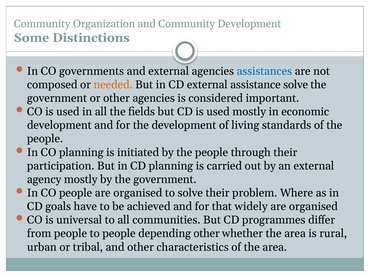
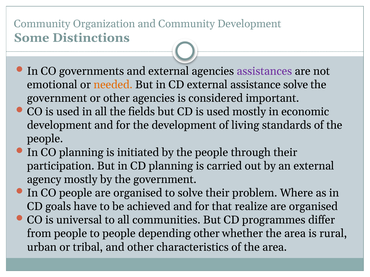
assistances colour: blue -> purple
composed: composed -> emotional
widely: widely -> realize
